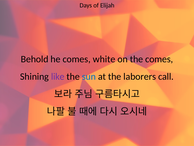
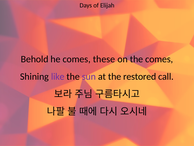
white: white -> these
sun colour: blue -> purple
laborers: laborers -> restored
